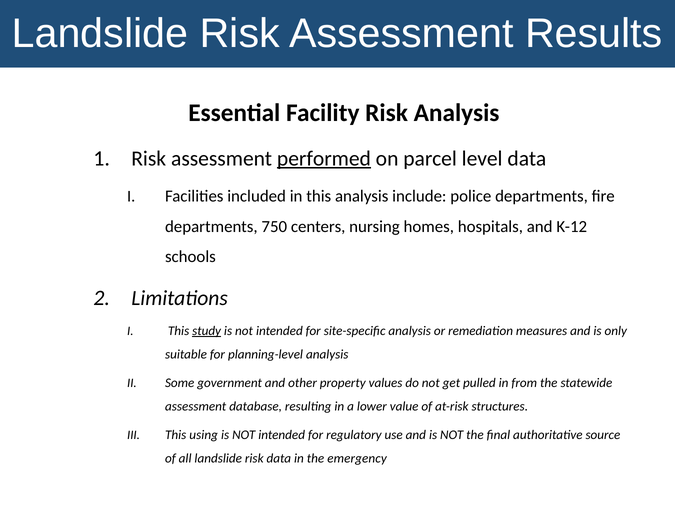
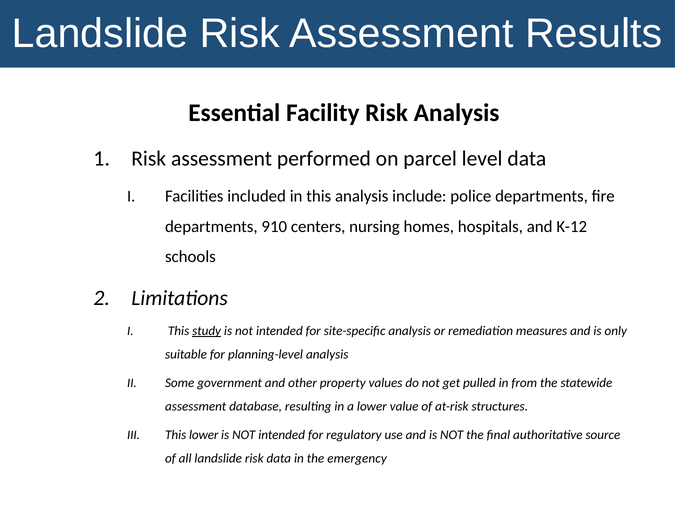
performed underline: present -> none
750: 750 -> 910
This using: using -> lower
